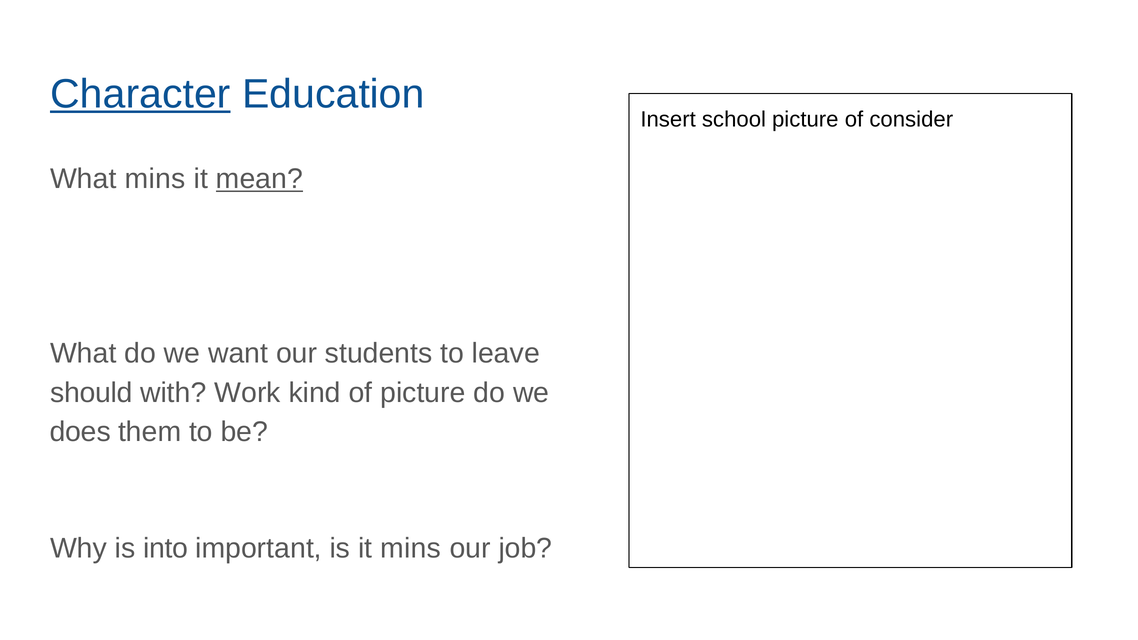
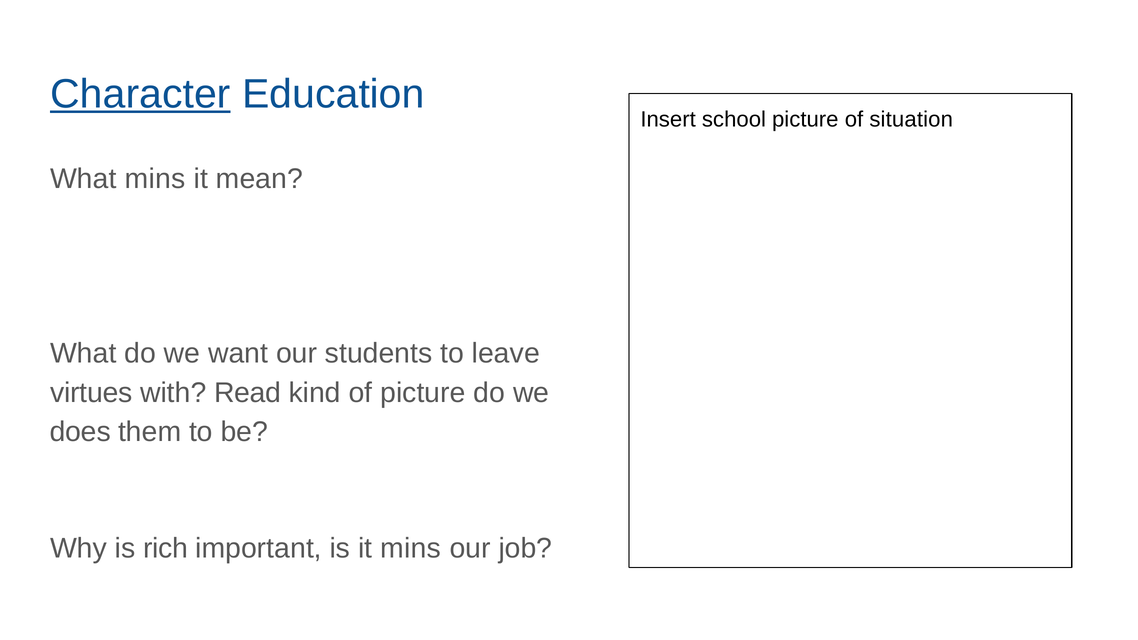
consider: consider -> situation
mean underline: present -> none
should: should -> virtues
Work: Work -> Read
into: into -> rich
